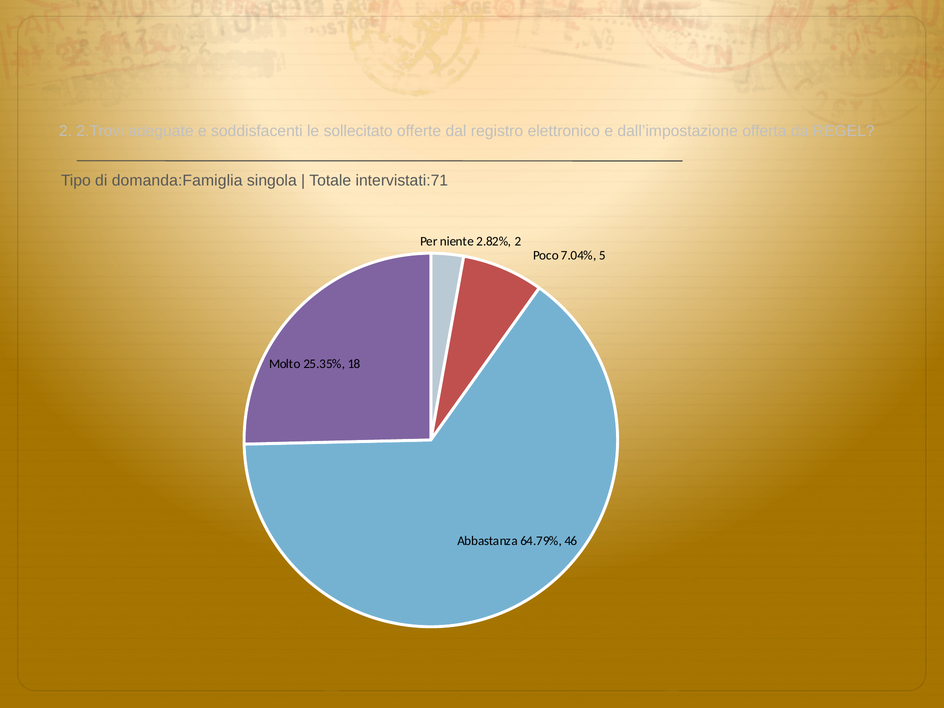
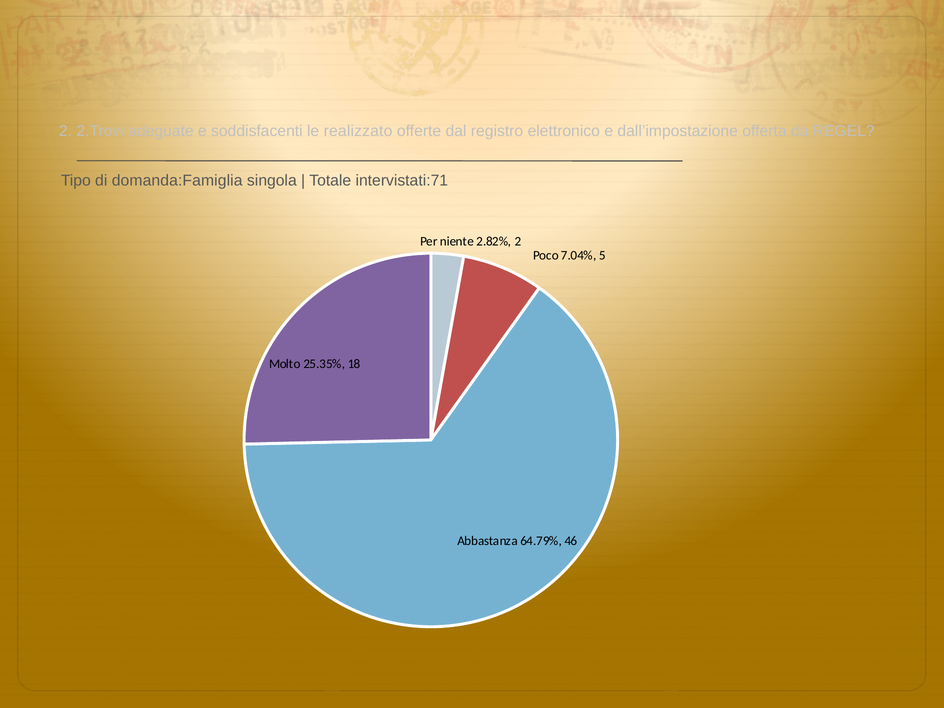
sollecitato: sollecitato -> realizzato
